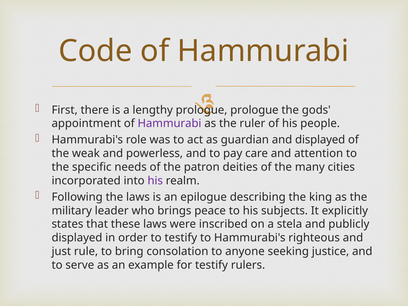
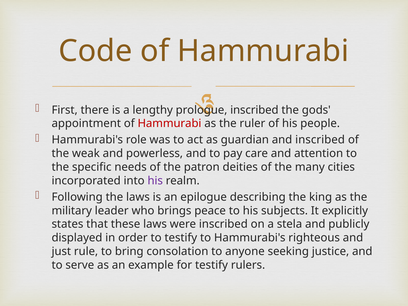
prologue at (254, 110): prologue -> inscribed
Hammurabi at (169, 124) colour: purple -> red
and displayed: displayed -> inscribed
